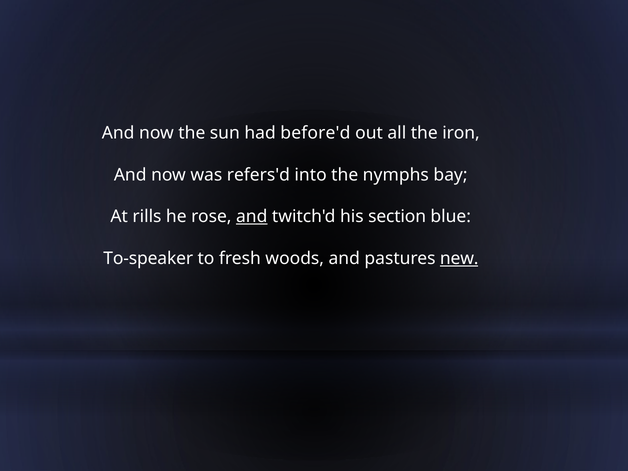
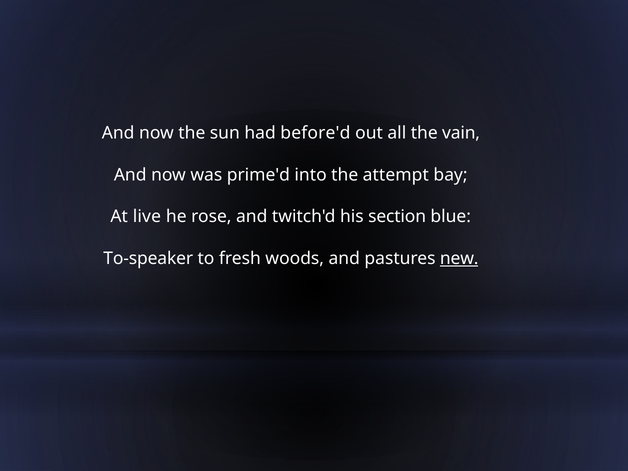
iron: iron -> vain
refers'd: refers'd -> prime'd
nymphs: nymphs -> attempt
rills: rills -> live
and at (252, 217) underline: present -> none
